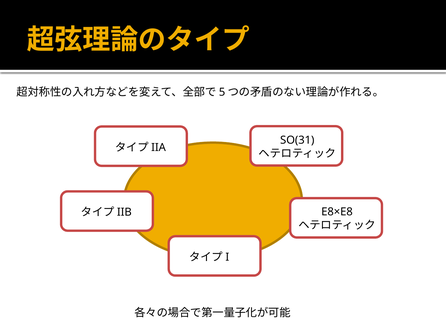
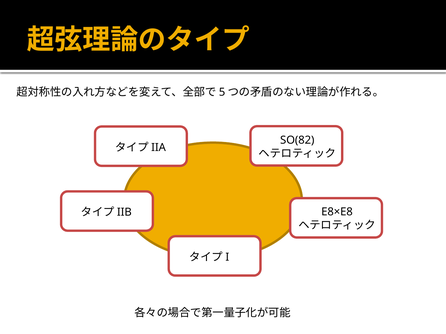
SO(31: SO(31 -> SO(82
